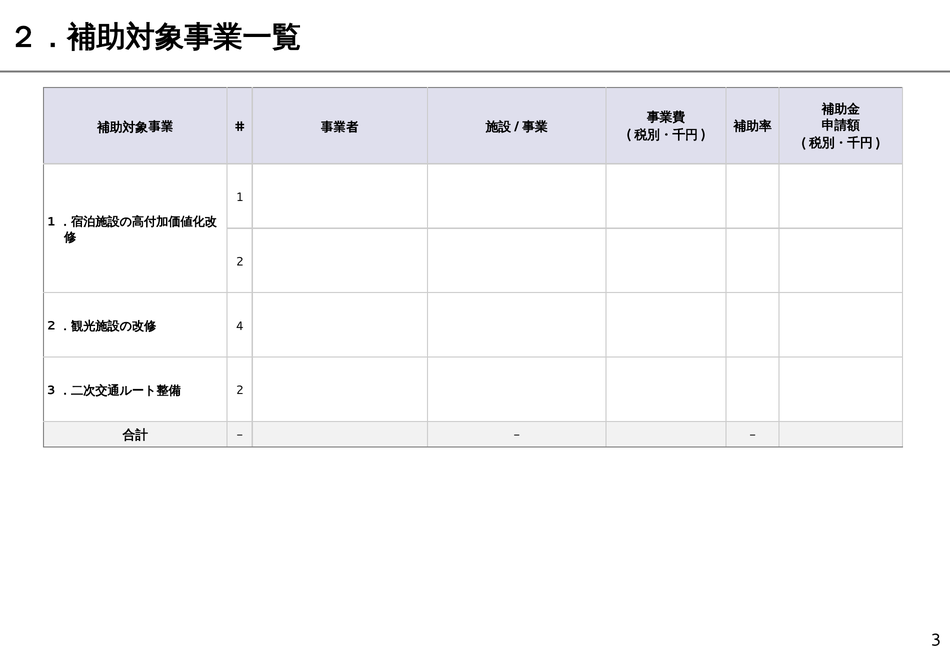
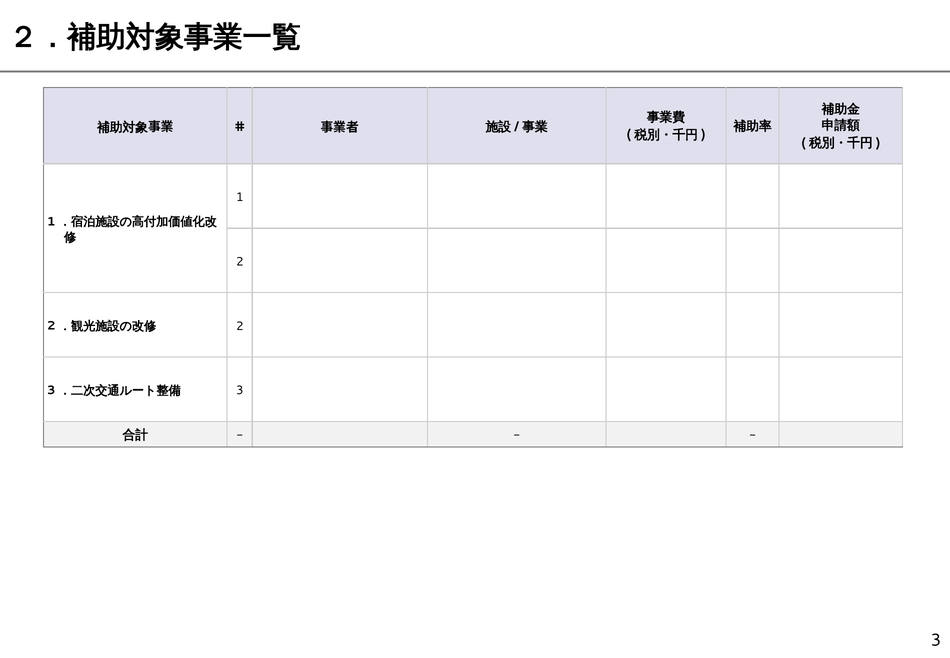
4 at (240, 326): 4 -> 2
2 at (240, 390): 2 -> 3
